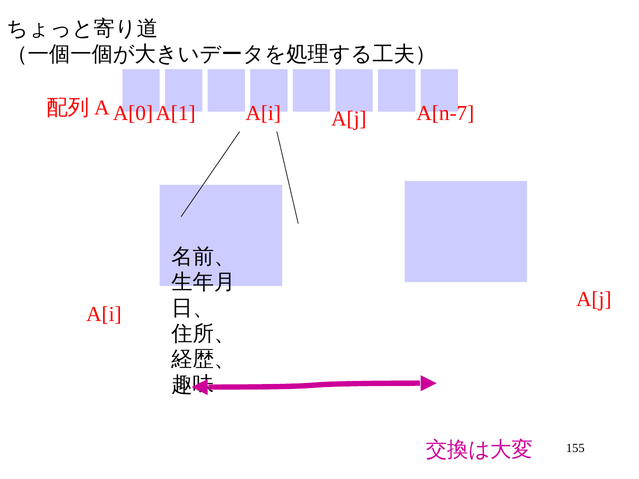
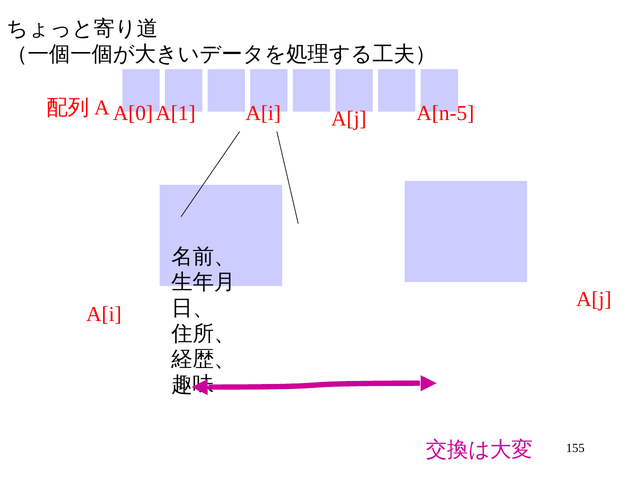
A[n-7: A[n-7 -> A[n-5
